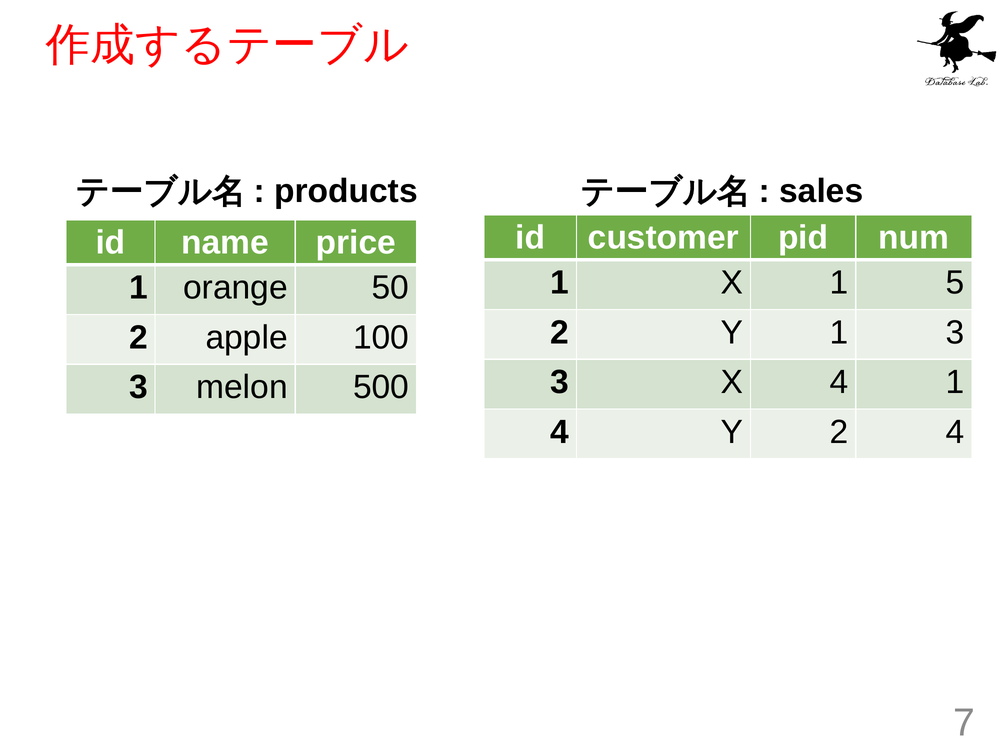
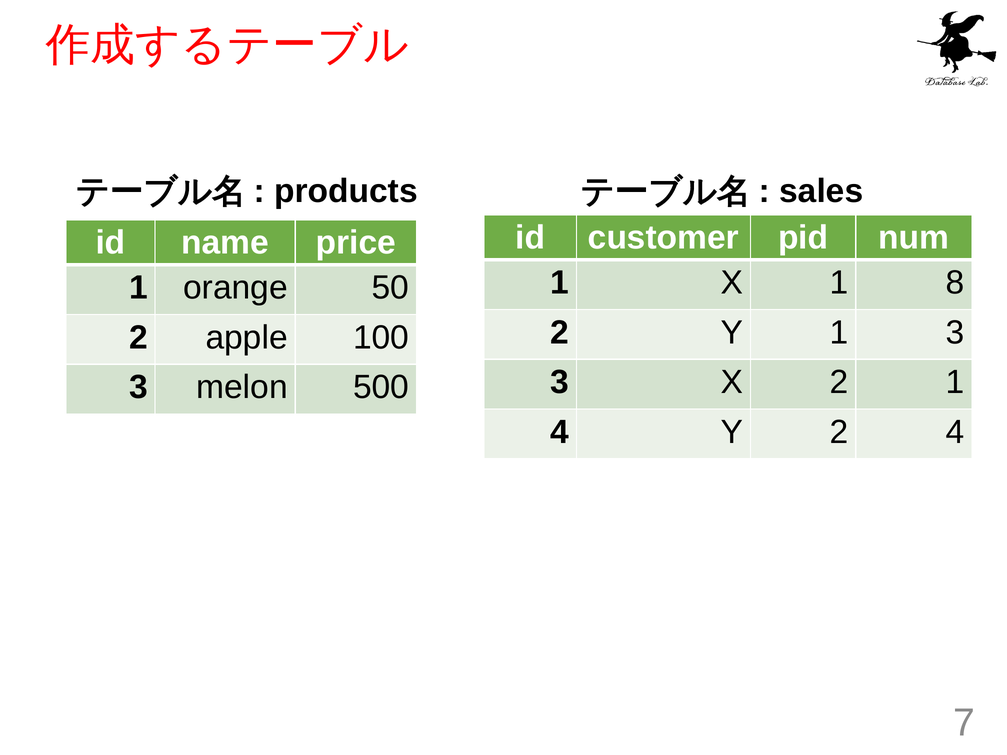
5: 5 -> 8
X 4: 4 -> 2
